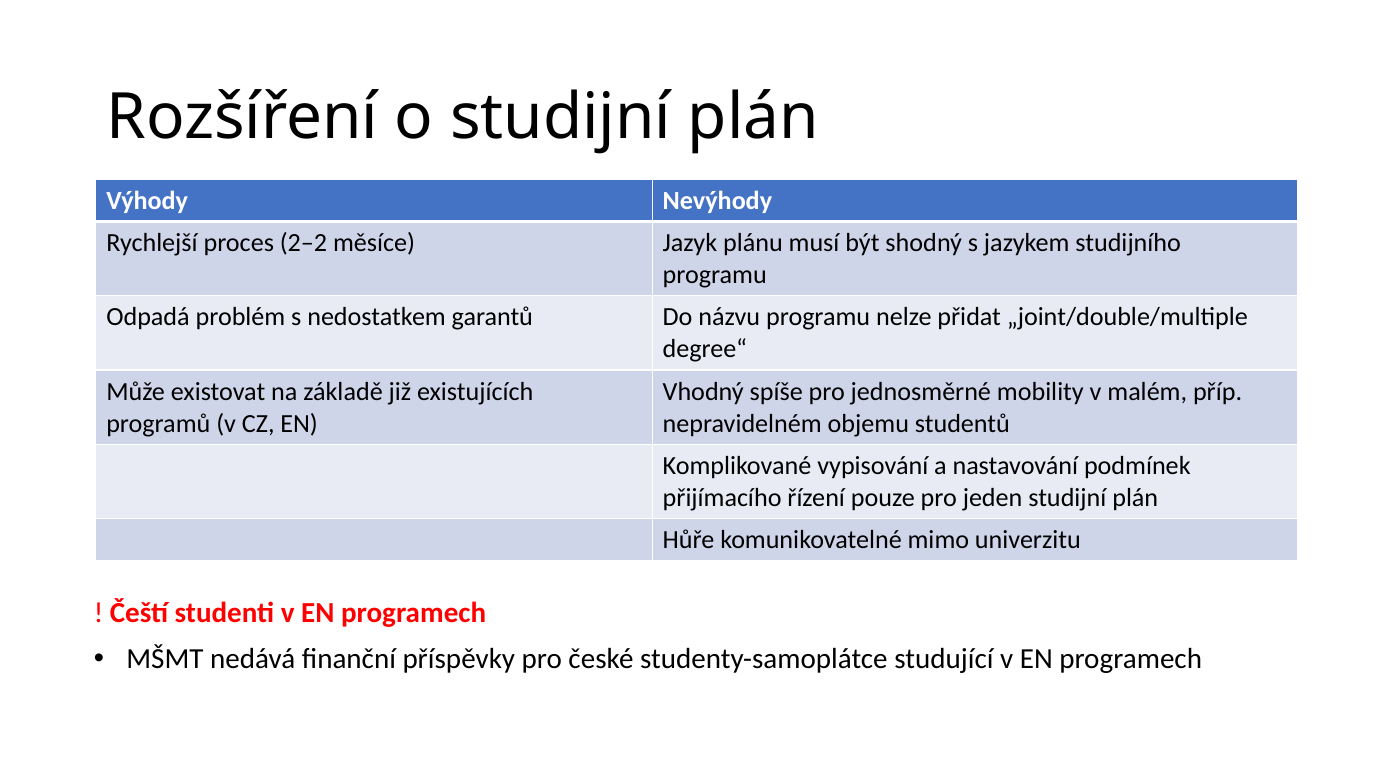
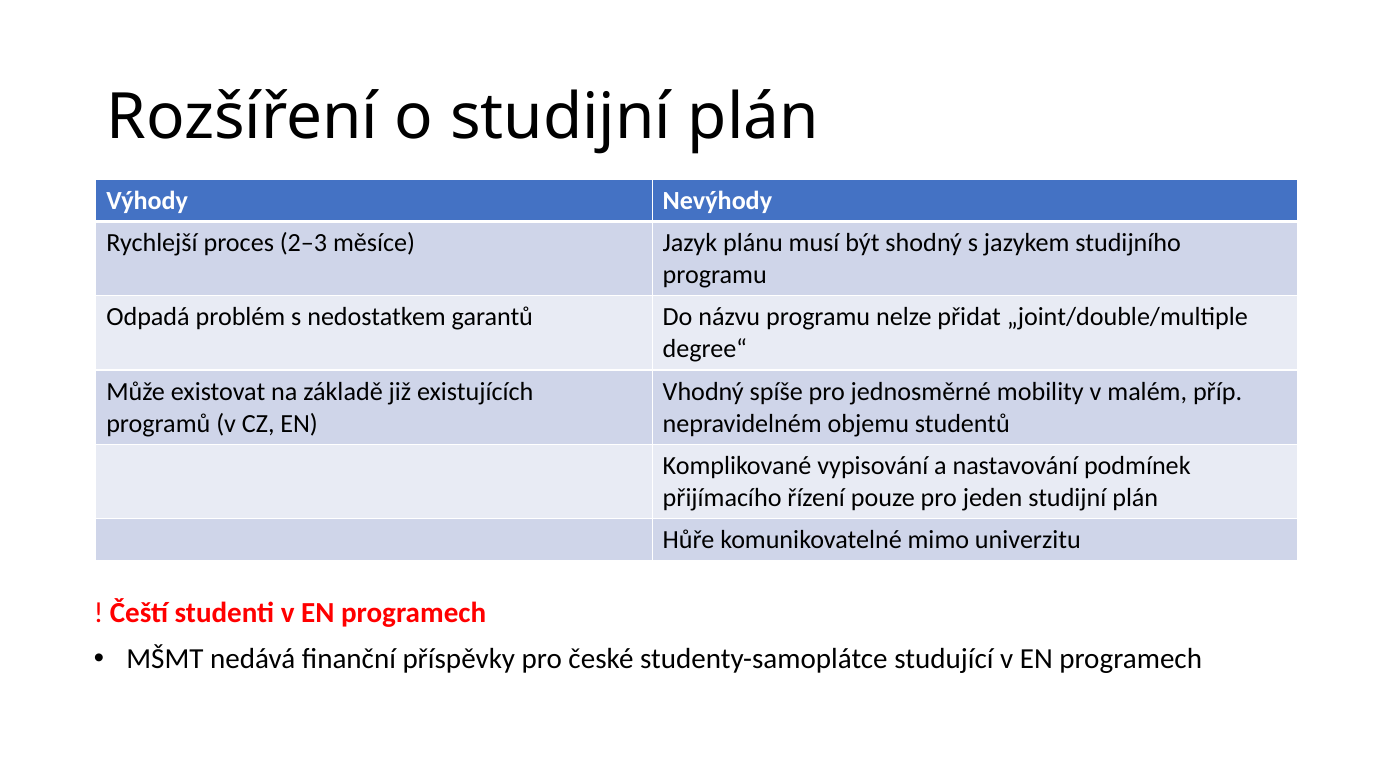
2–2: 2–2 -> 2–3
